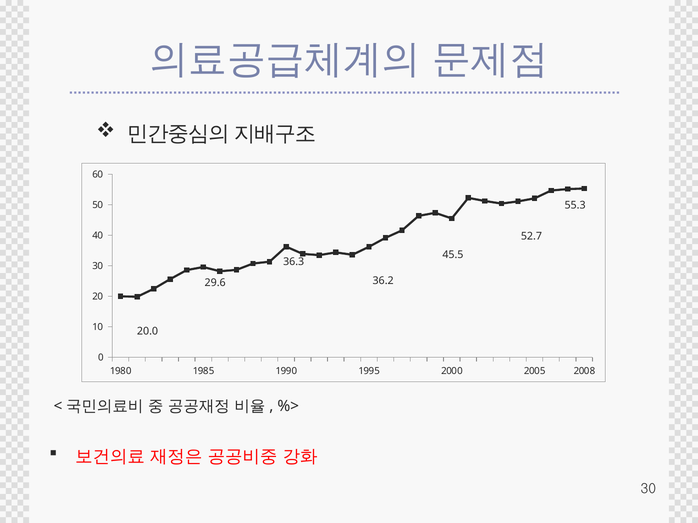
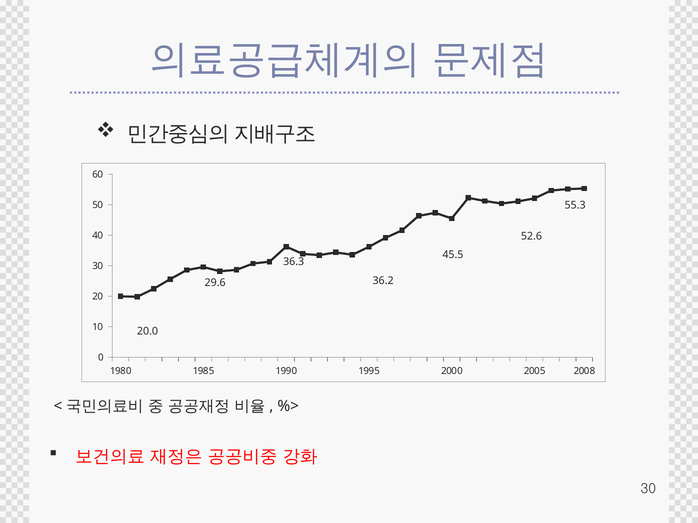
52.7: 52.7 -> 52.6
